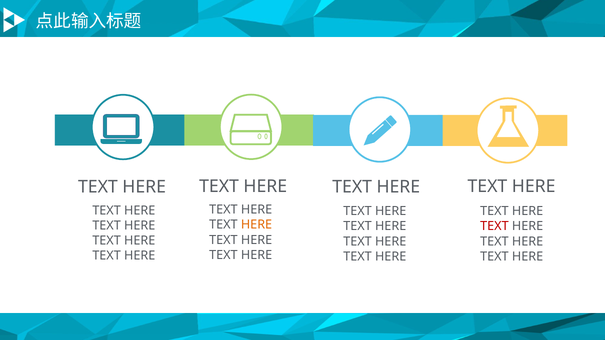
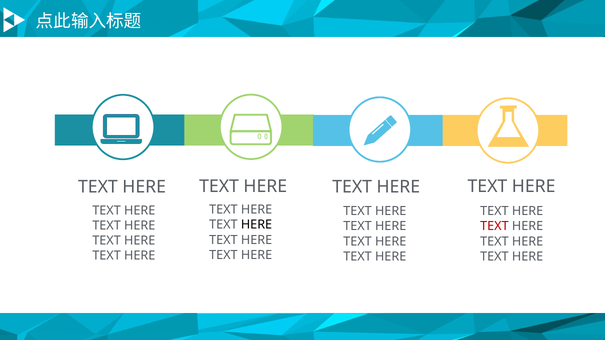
HERE at (257, 225) colour: orange -> black
